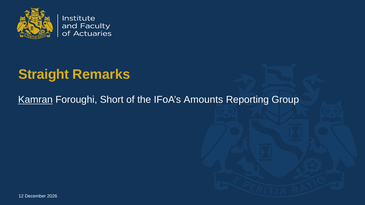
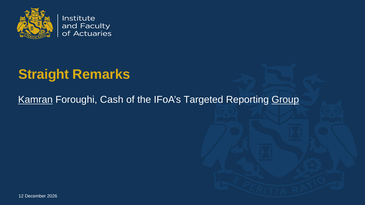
Short: Short -> Cash
Amounts: Amounts -> Targeted
Group underline: none -> present
